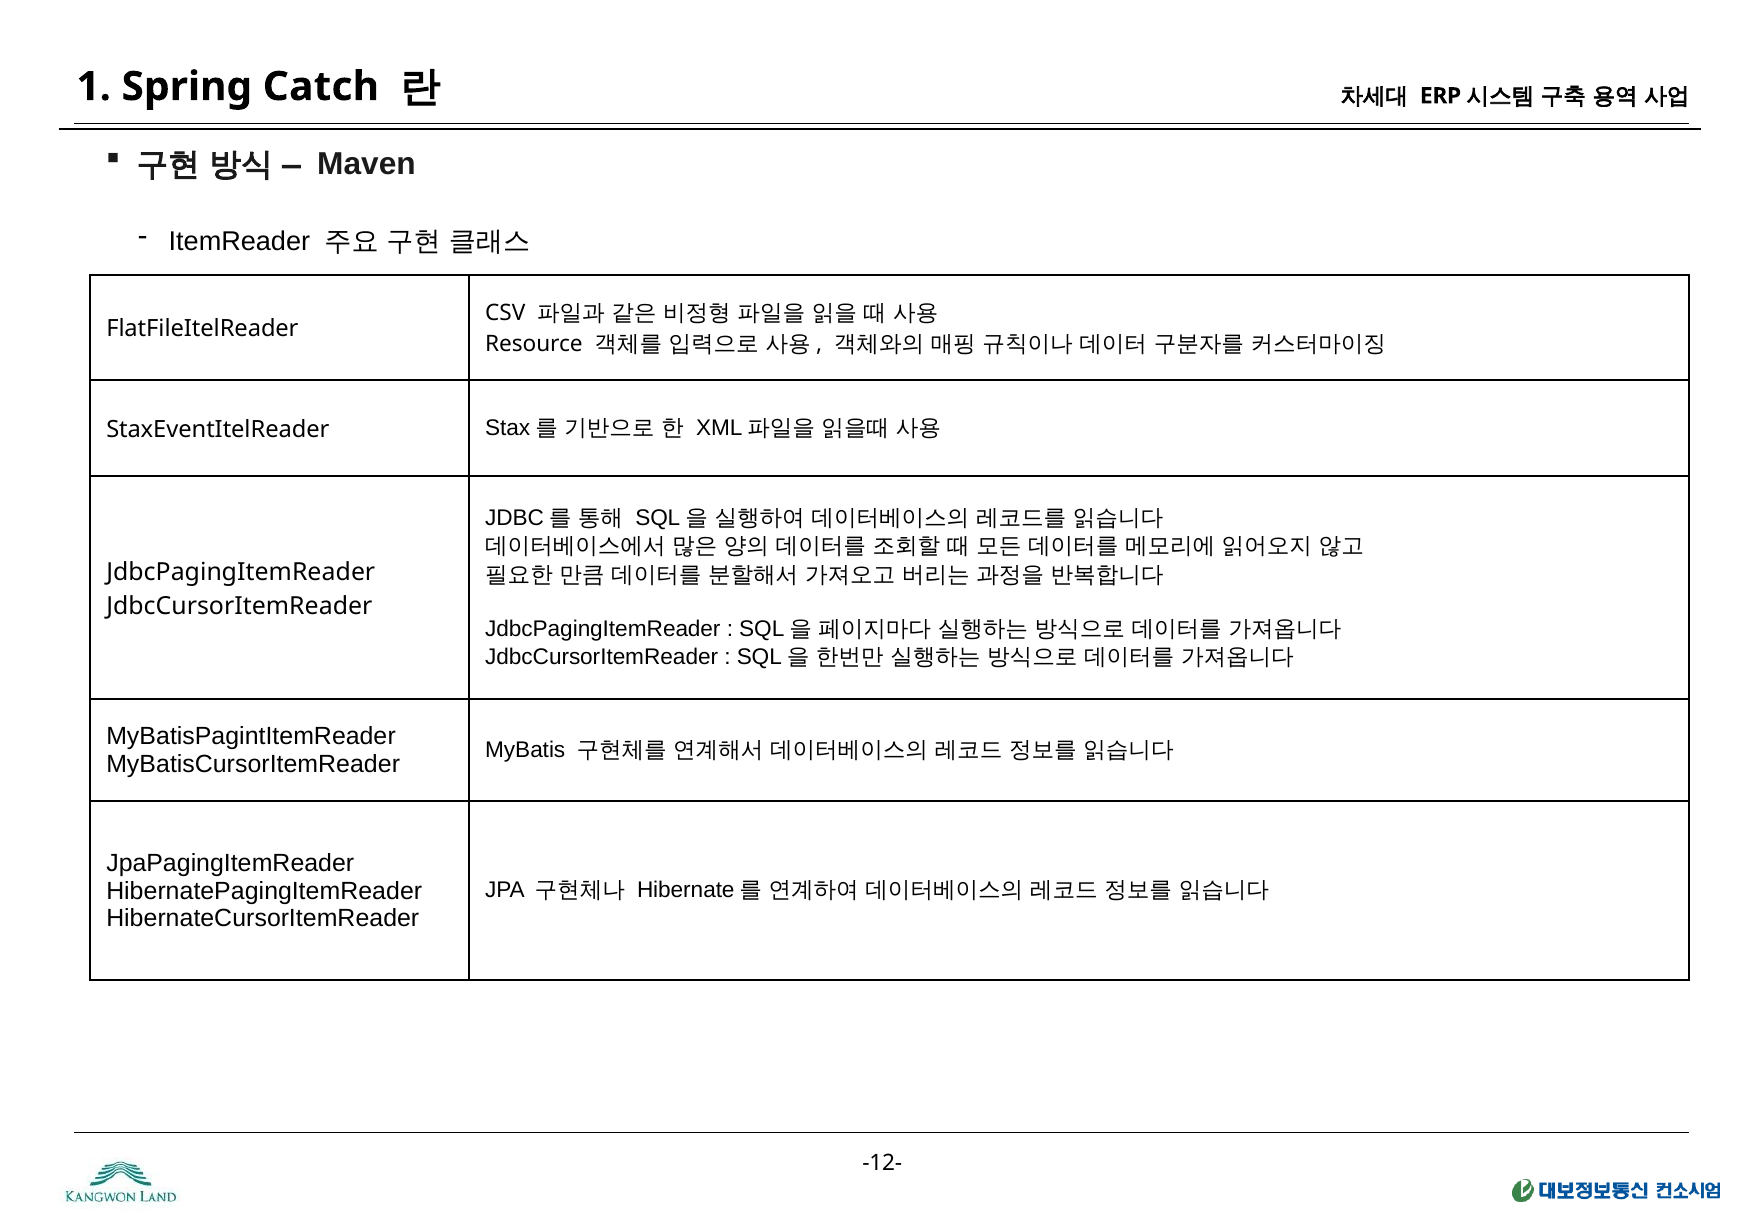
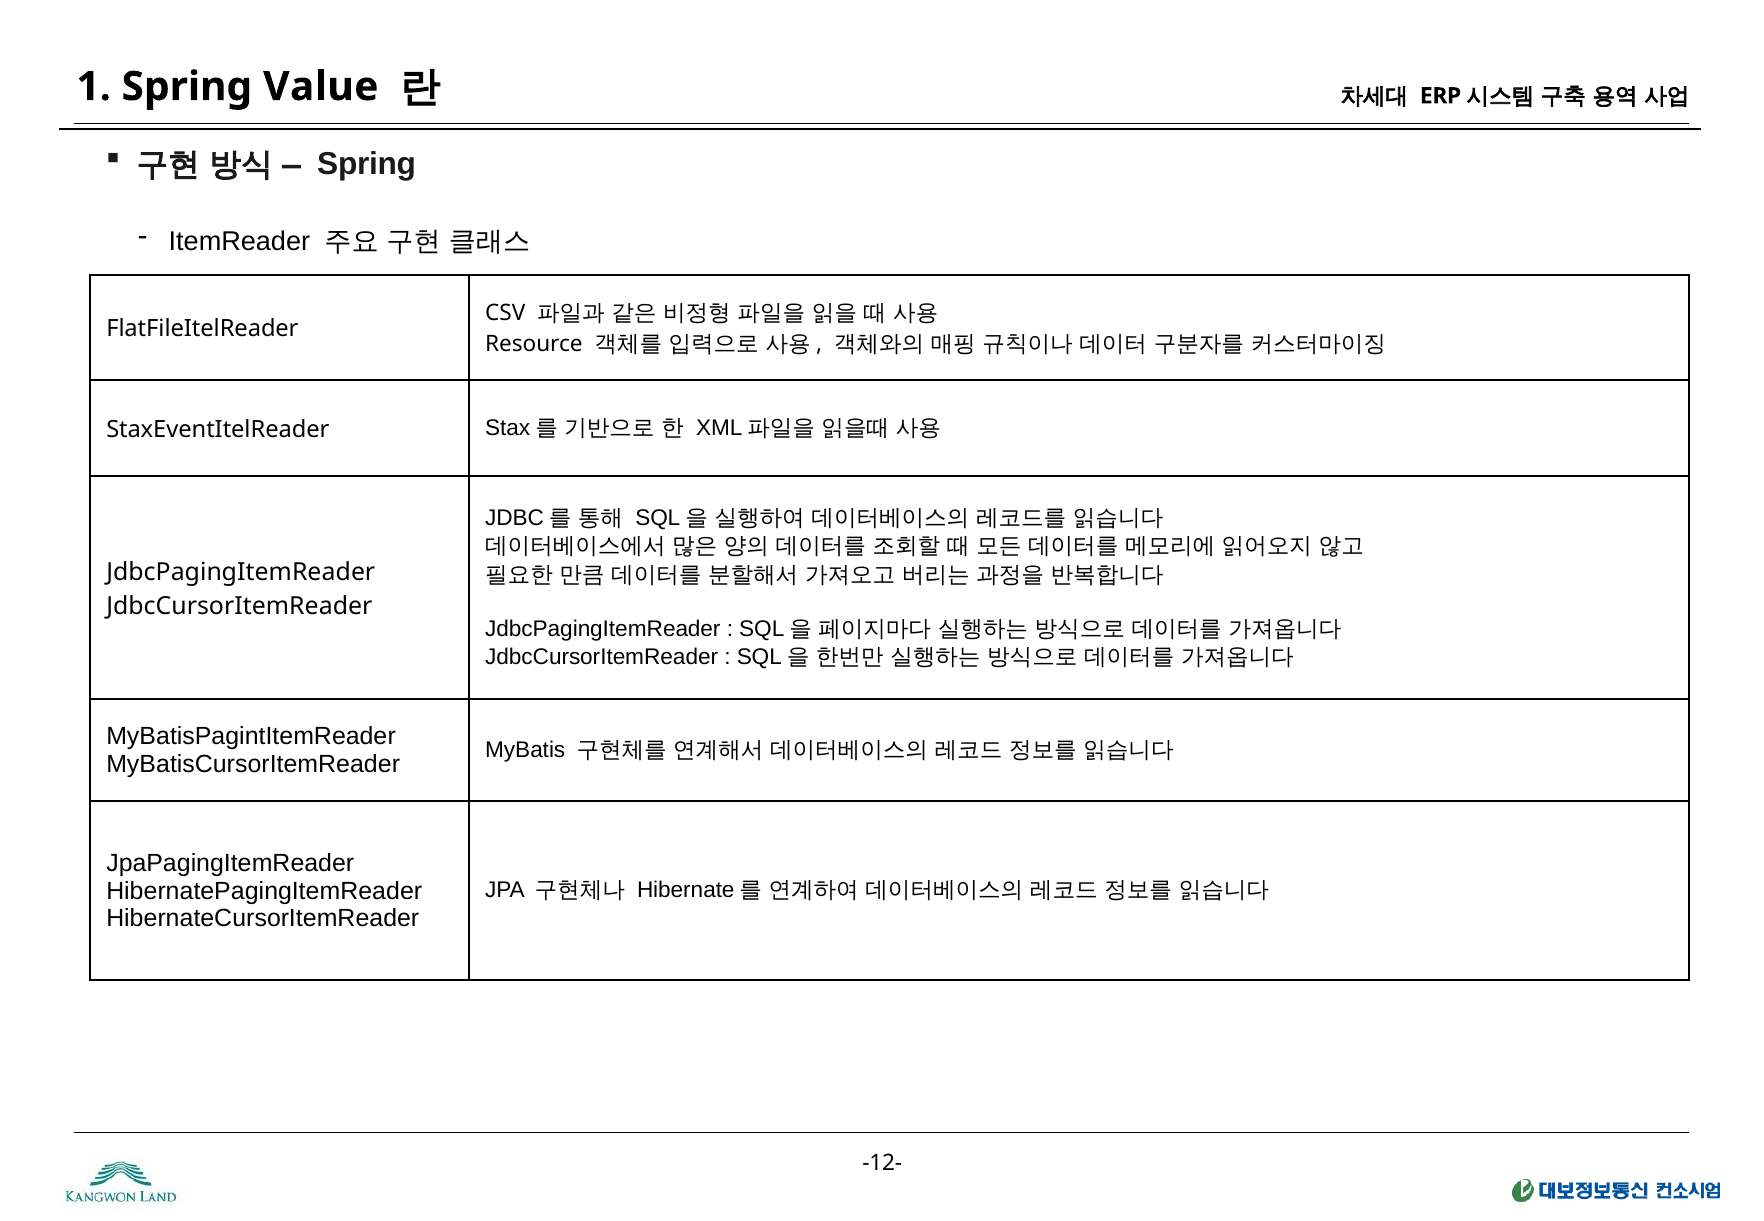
Catch: Catch -> Value
Maven at (366, 164): Maven -> Spring
